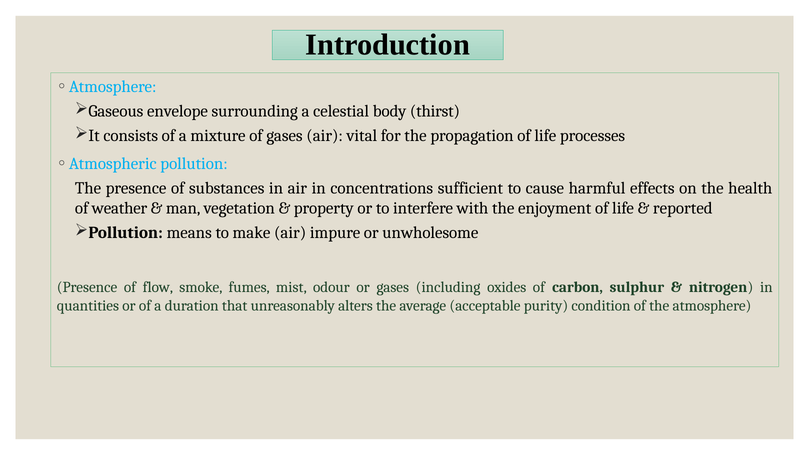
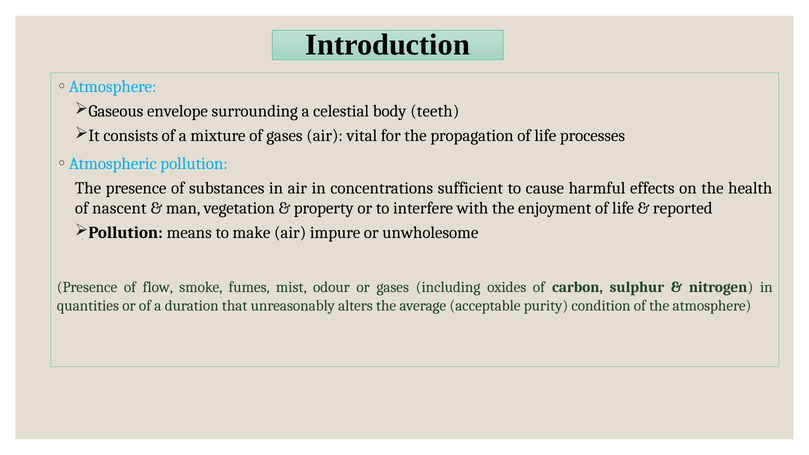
thirst: thirst -> teeth
weather: weather -> nascent
